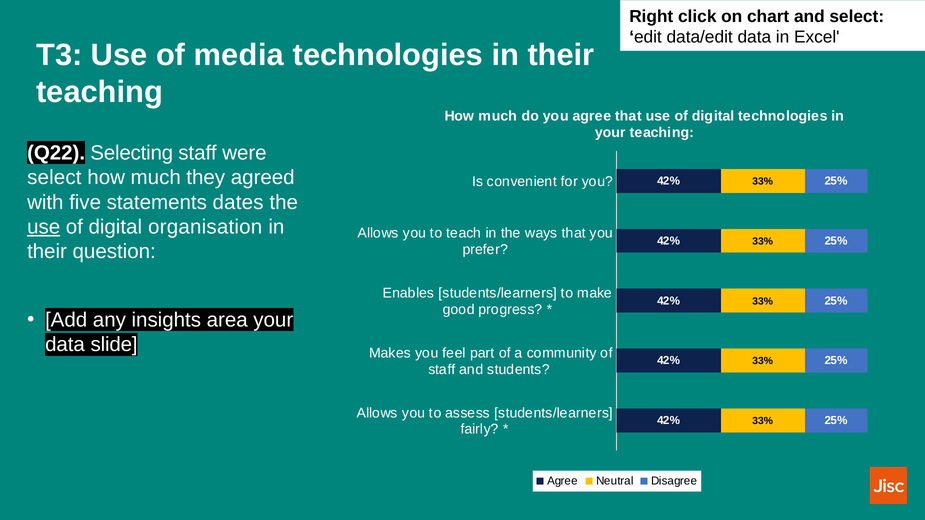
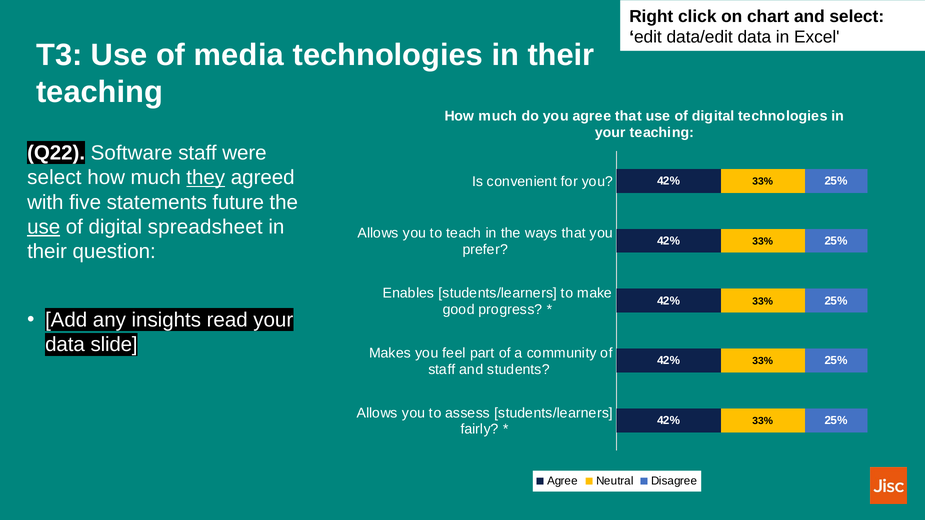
Selecting: Selecting -> Software
they underline: none -> present
dates: dates -> future
organisation: organisation -> spreadsheet
area: area -> read
